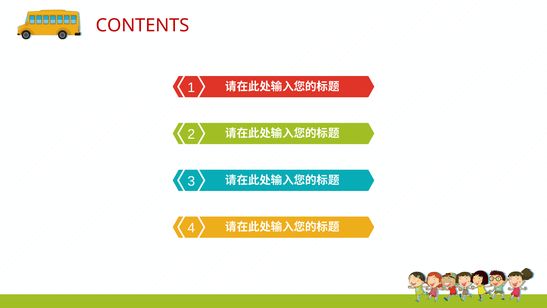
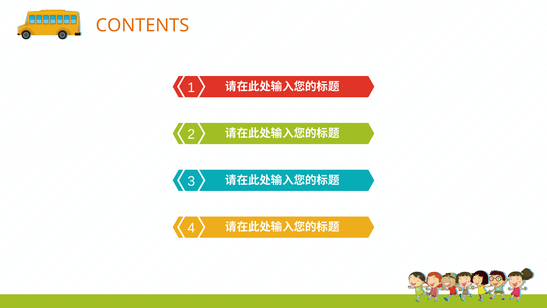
CONTENTS colour: red -> orange
